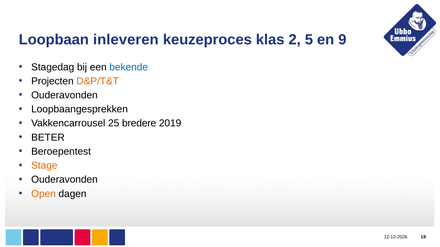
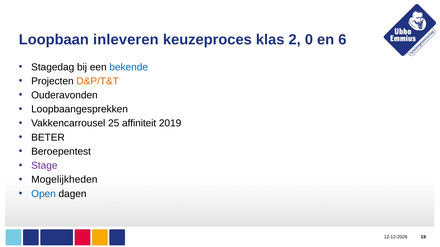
5: 5 -> 0
9: 9 -> 6
bredere: bredere -> affiniteit
Stage colour: orange -> purple
Ouderavonden at (64, 180): Ouderavonden -> Mogelijkheden
Open colour: orange -> blue
